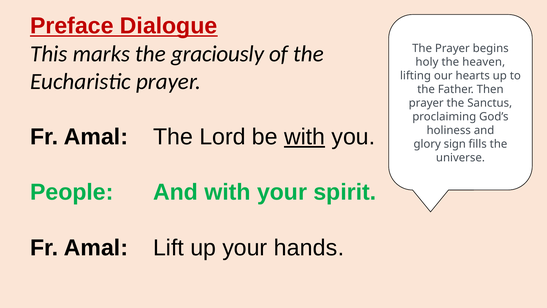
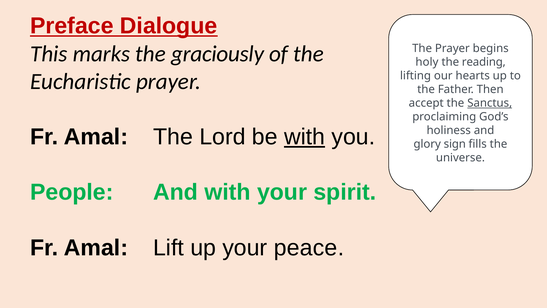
heaven: heaven -> reading
prayer at (426, 103): prayer -> accept
Sanctus underline: none -> present
hands: hands -> peace
